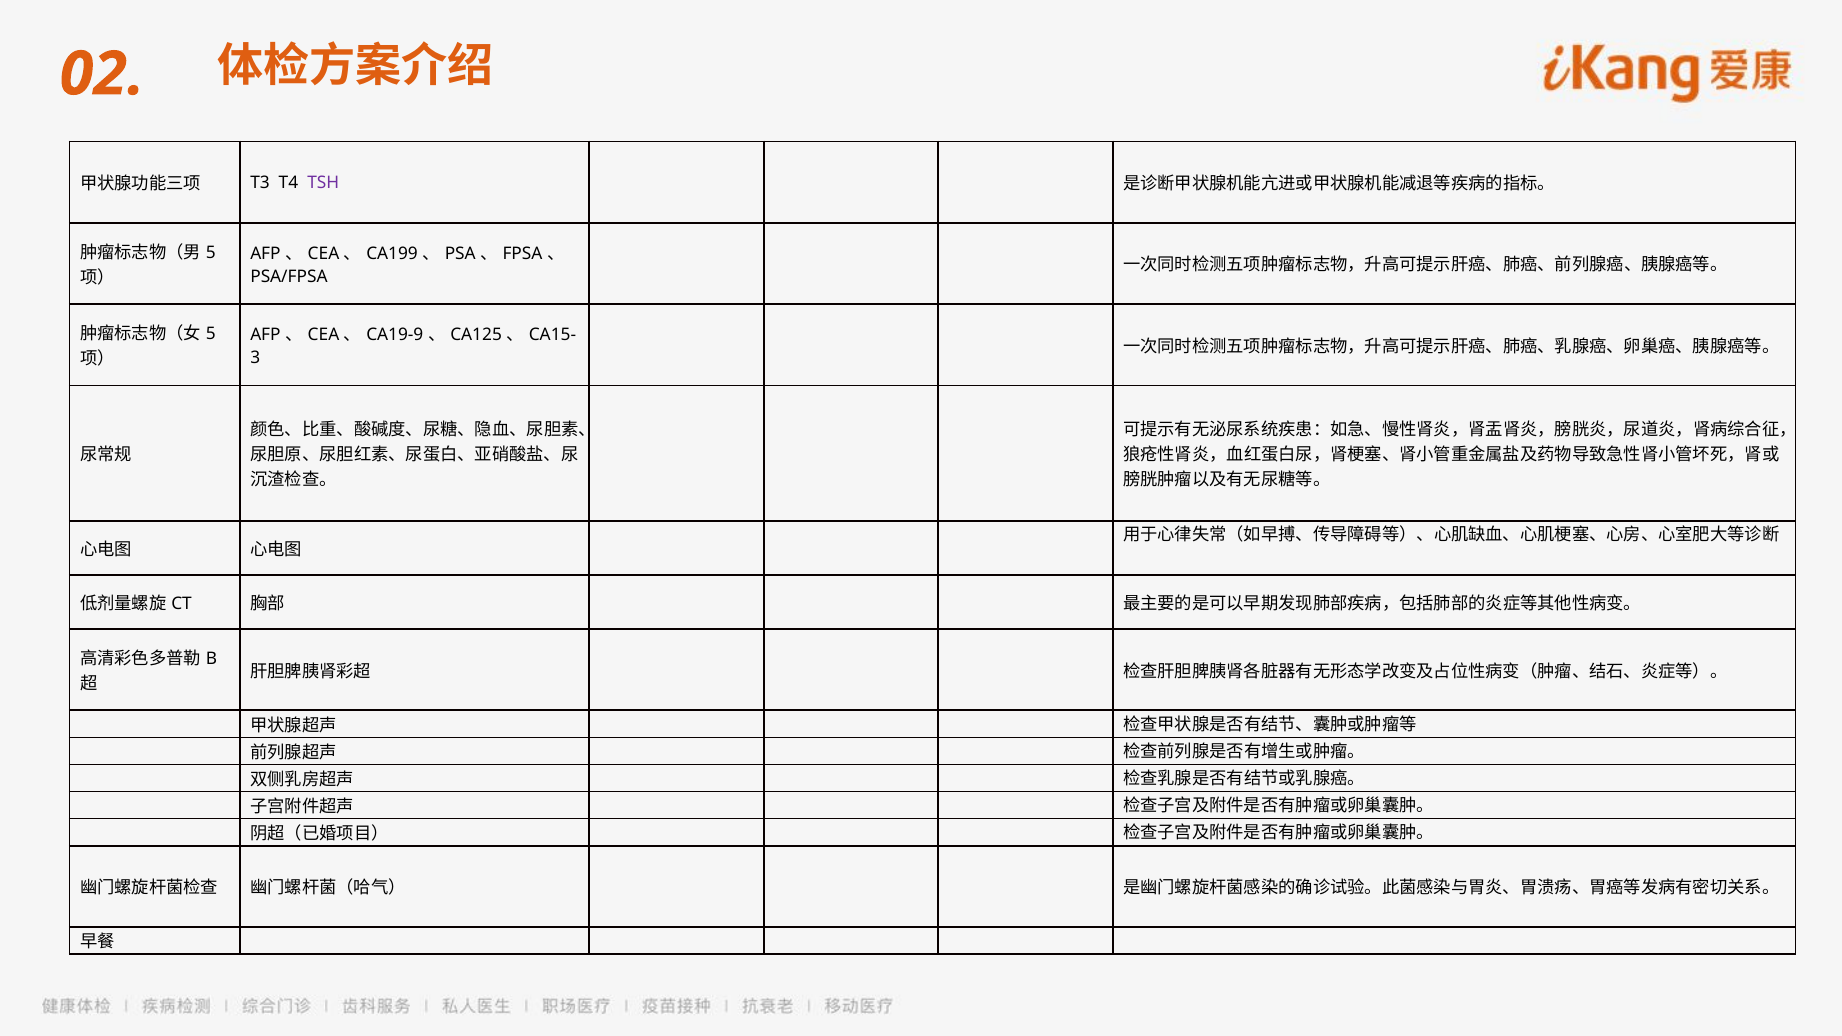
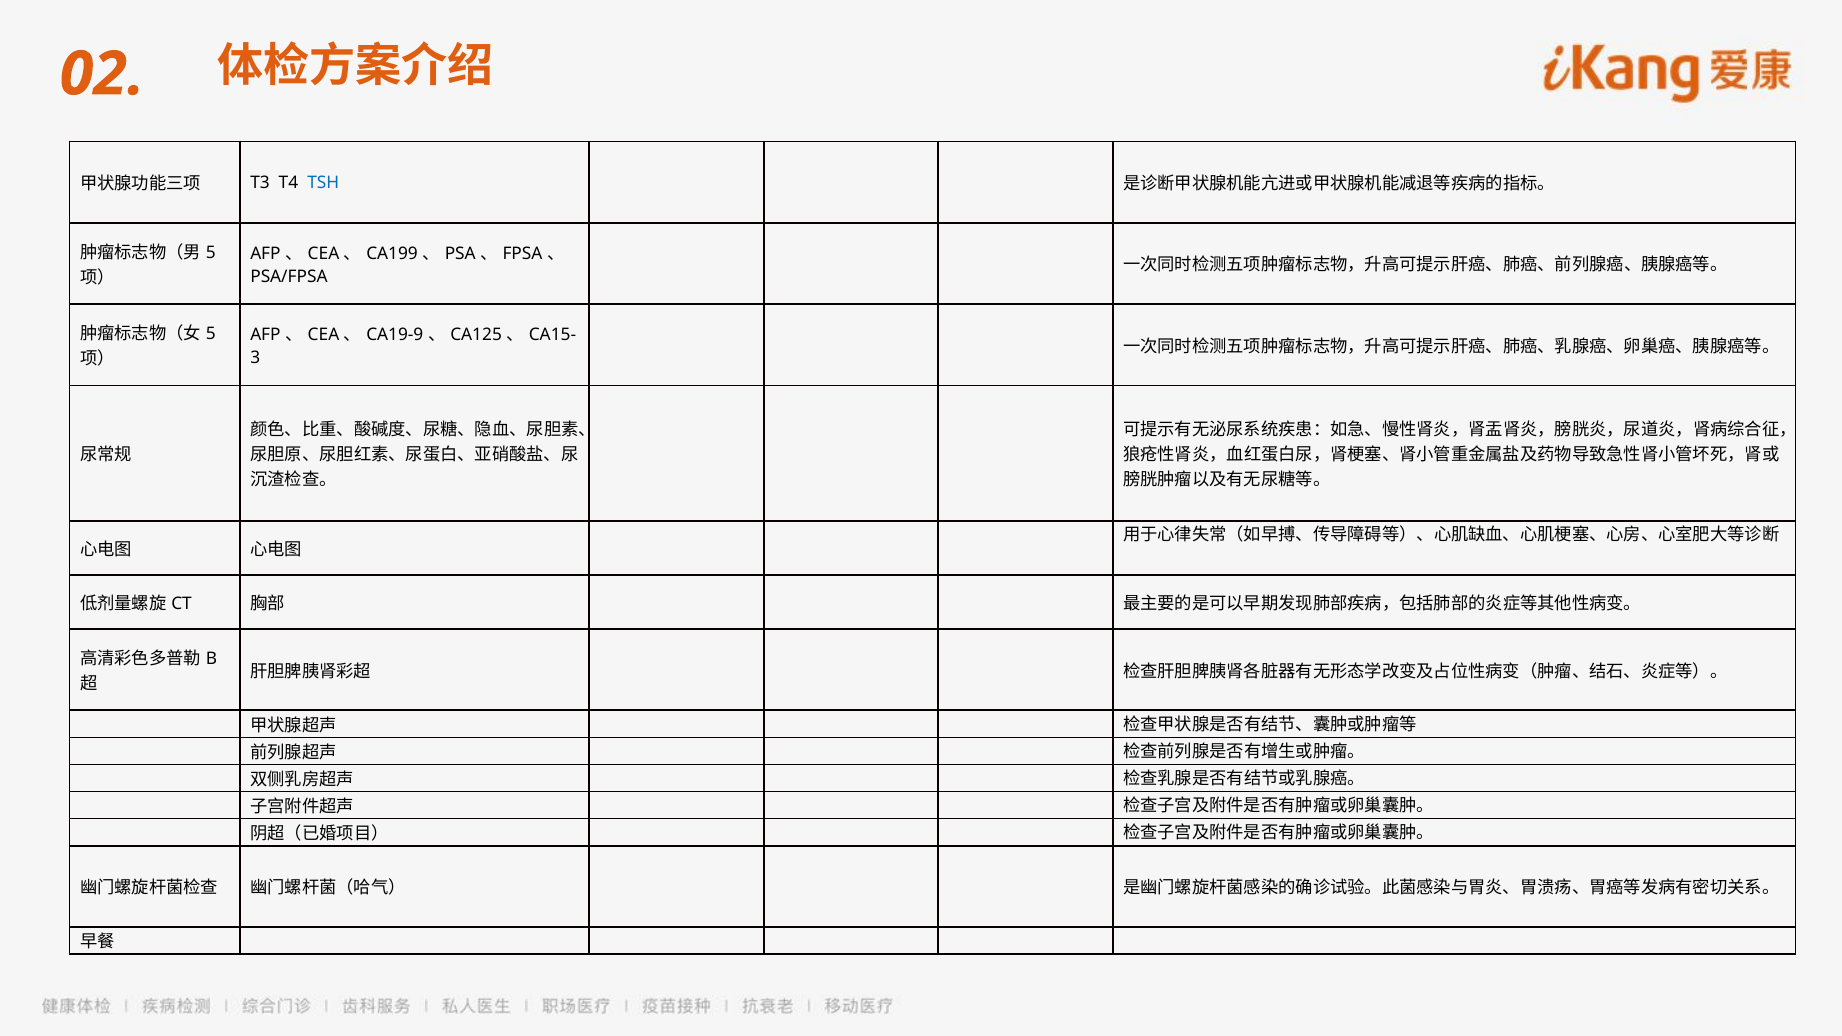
TSH colour: purple -> blue
